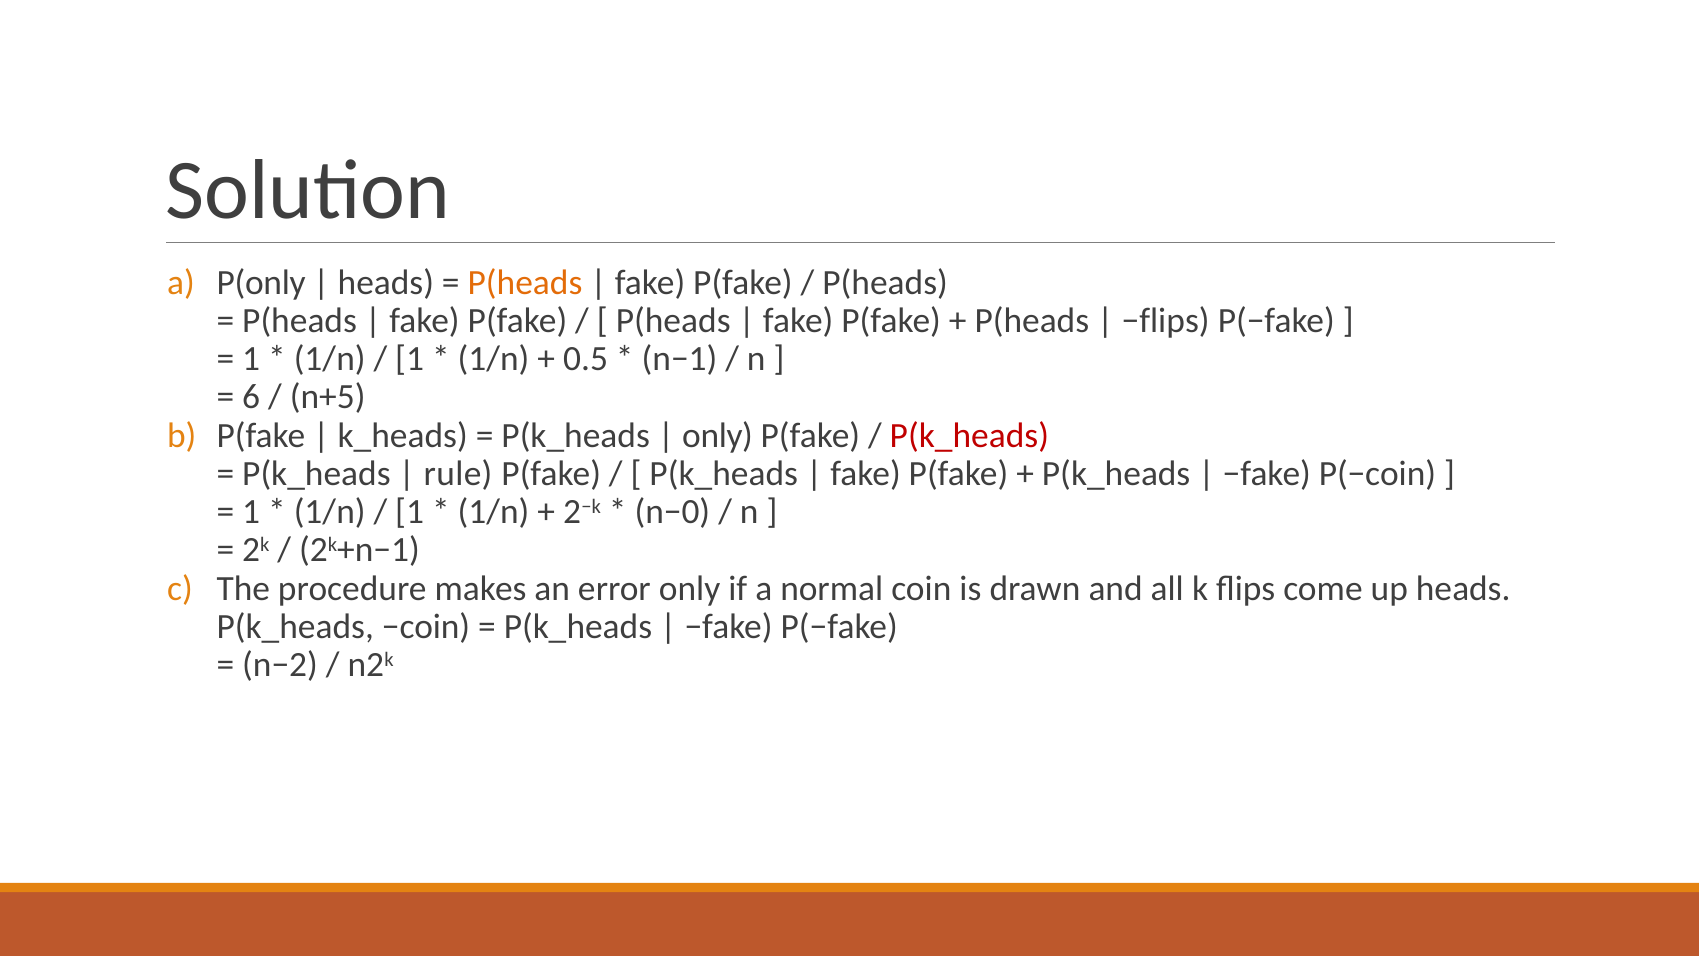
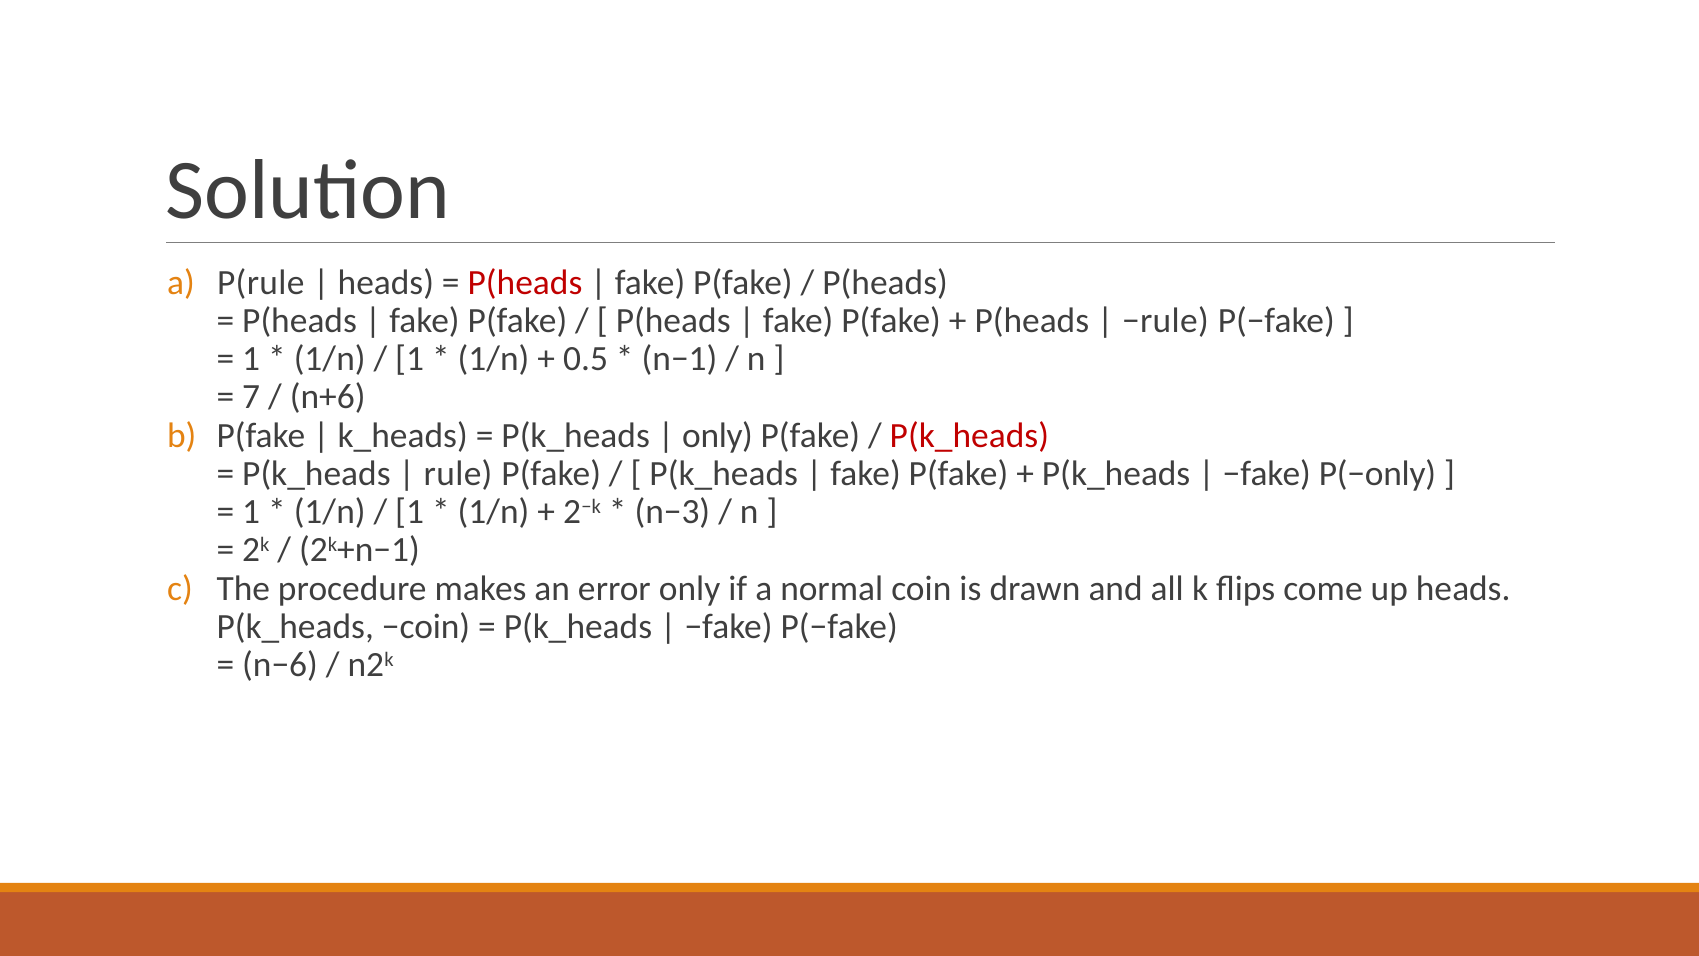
P(only: P(only -> P(rule
P(heads at (525, 282) colour: orange -> red
−flips: −flips -> −rule
6: 6 -> 7
n+5: n+5 -> n+6
P(−coin: P(−coin -> P(−only
n−0: n−0 -> n−3
n−2: n−2 -> n−6
